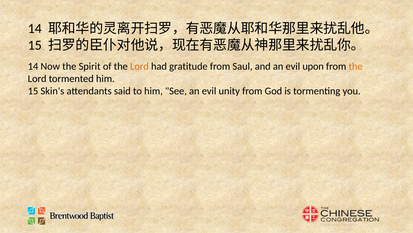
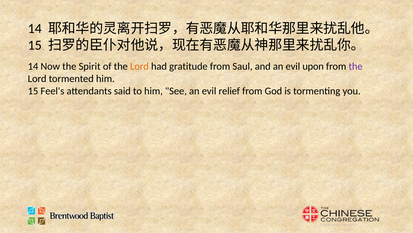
the at (356, 66) colour: orange -> purple
Skin's: Skin's -> Feel's
unity: unity -> relief
